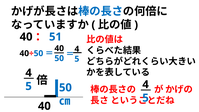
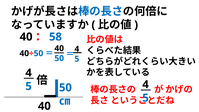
51: 51 -> 58
